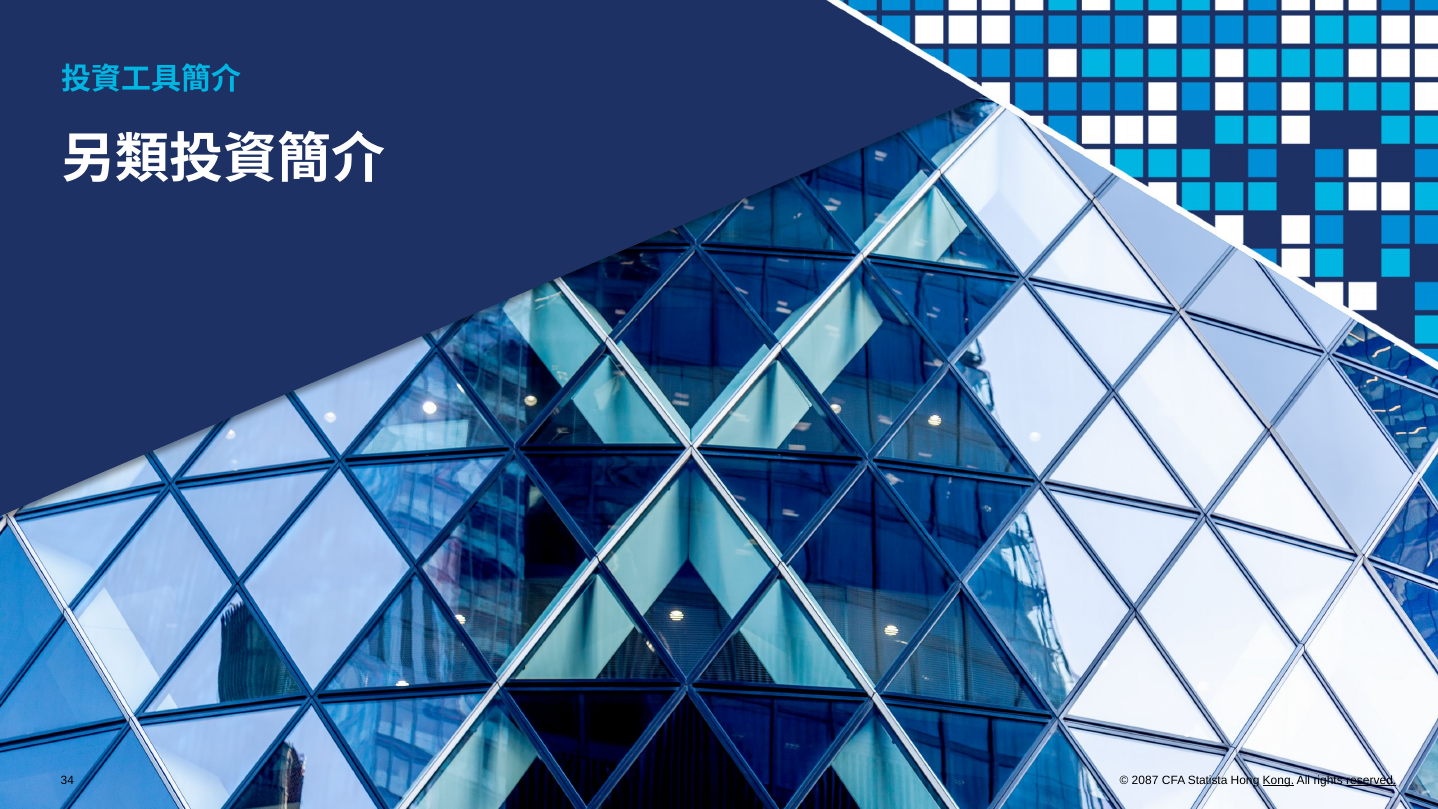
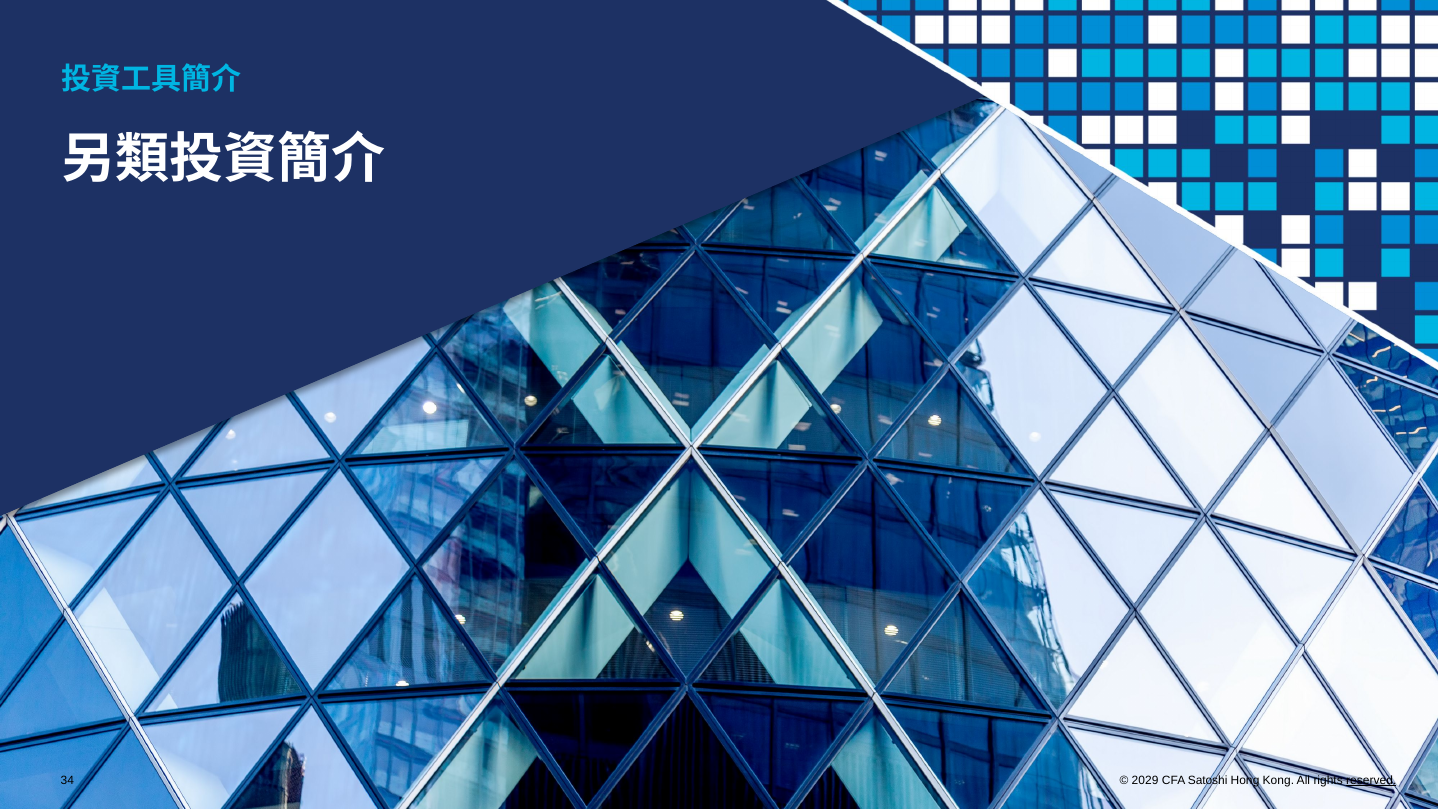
2087: 2087 -> 2029
Statista: Statista -> Satoshi
Kong underline: present -> none
